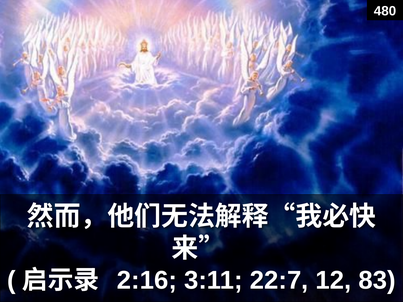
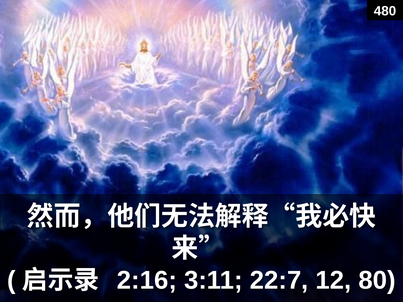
83: 83 -> 80
